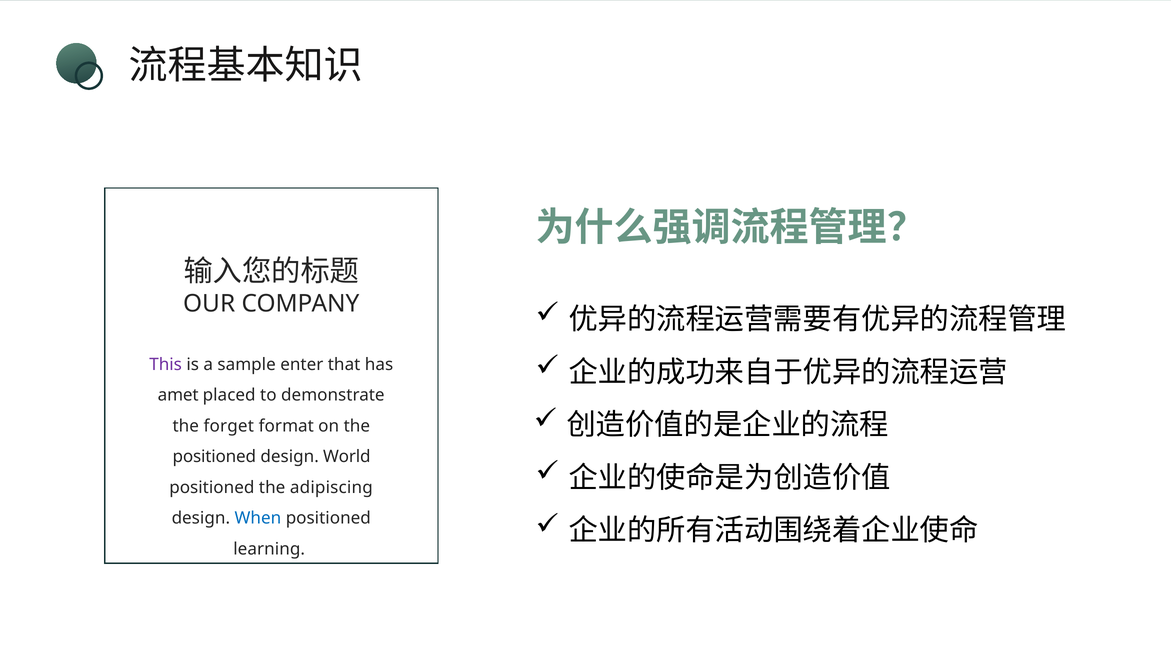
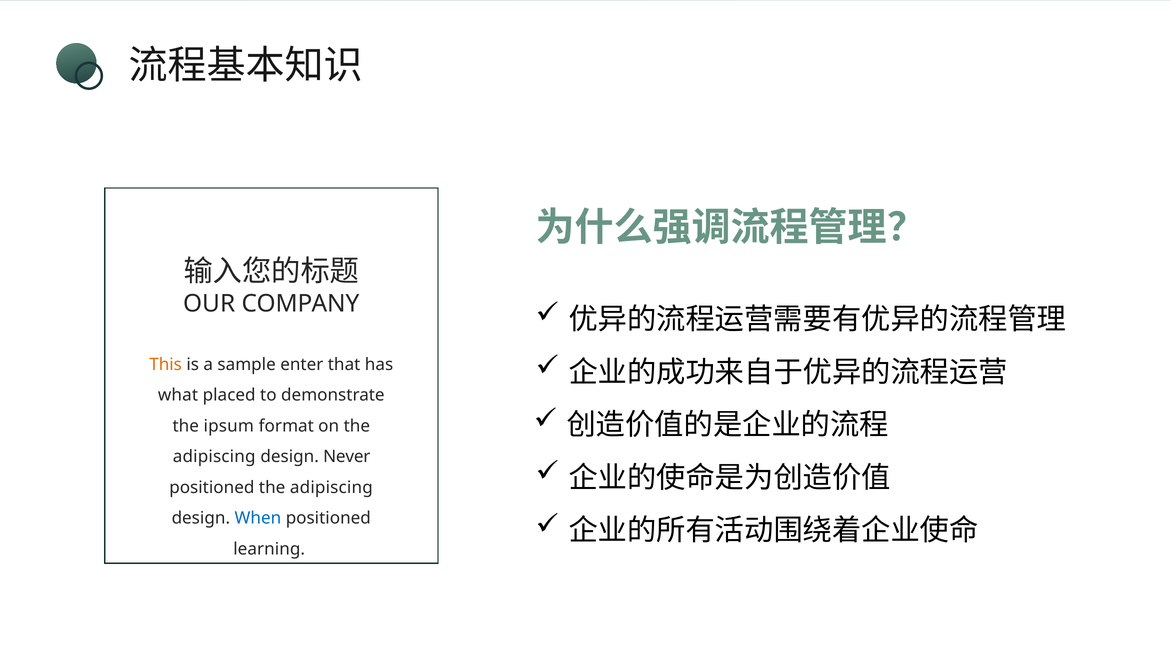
This colour: purple -> orange
amet: amet -> what
forget: forget -> ipsum
positioned at (214, 456): positioned -> adipiscing
World: World -> Never
